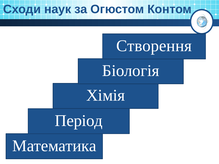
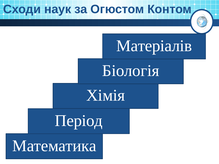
Створення: Створення -> Матеріалів
